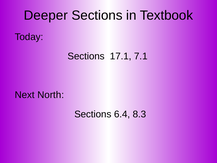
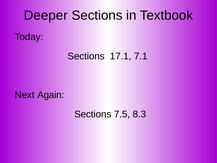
North: North -> Again
6.4: 6.4 -> 7.5
